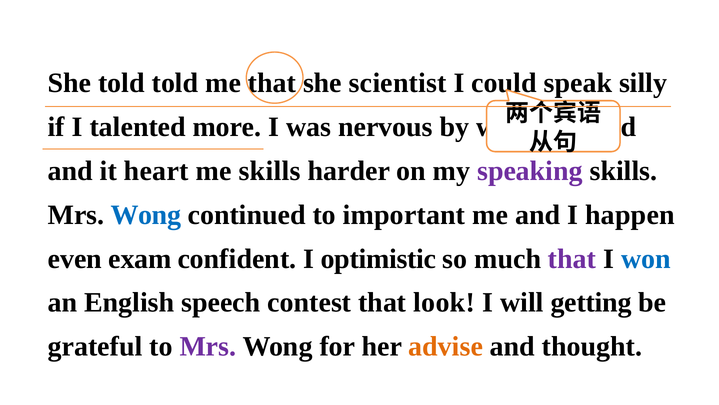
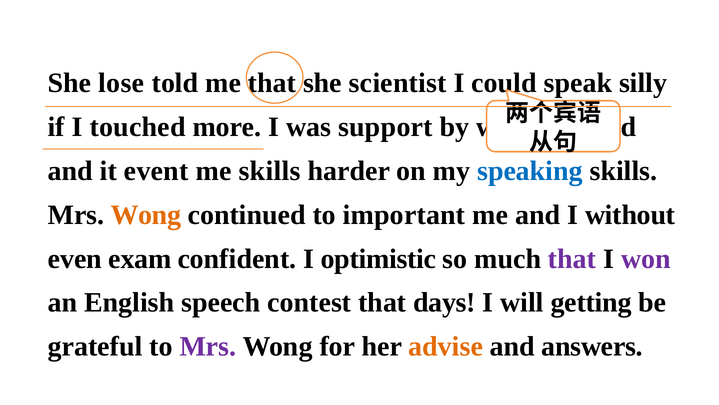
She told: told -> lose
talented: talented -> touched
nervous: nervous -> support
heart: heart -> event
speaking colour: purple -> blue
Wong at (146, 215) colour: blue -> orange
happen: happen -> without
won colour: blue -> purple
look: look -> days
thought: thought -> answers
